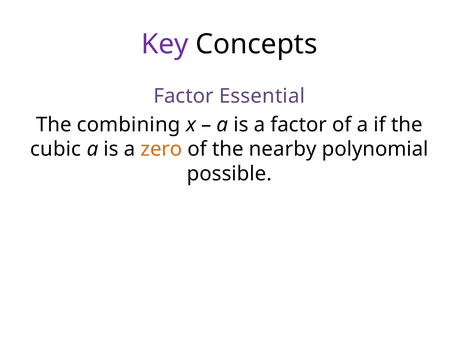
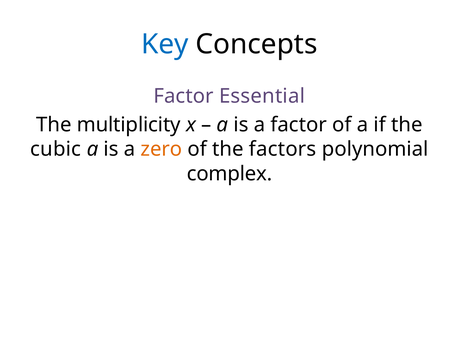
Key colour: purple -> blue
combining: combining -> multiplicity
nearby: nearby -> factors
possible: possible -> complex
